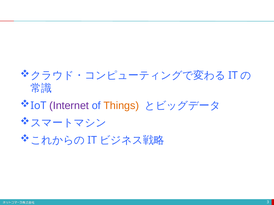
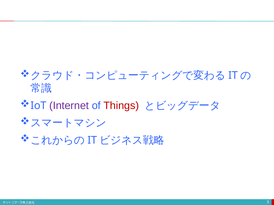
Things colour: orange -> red
